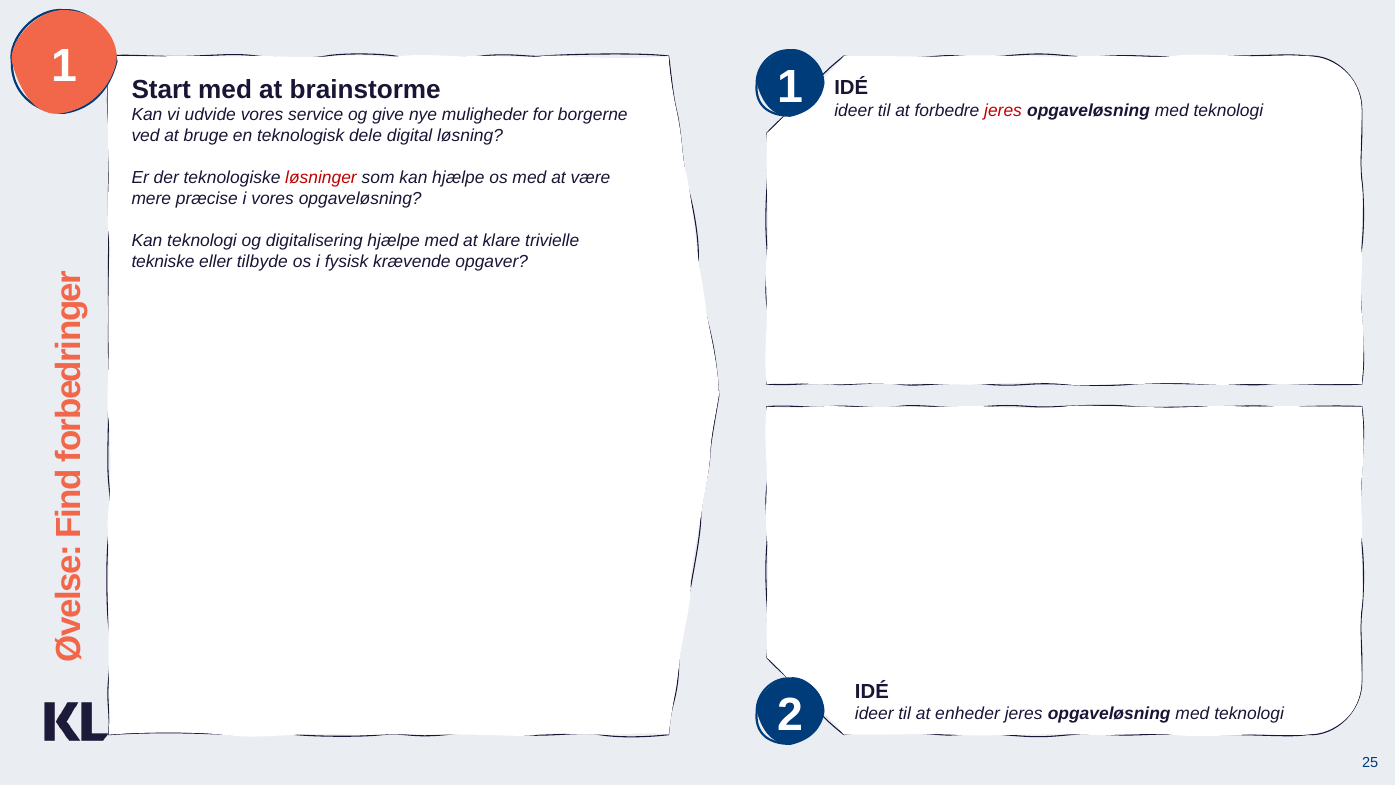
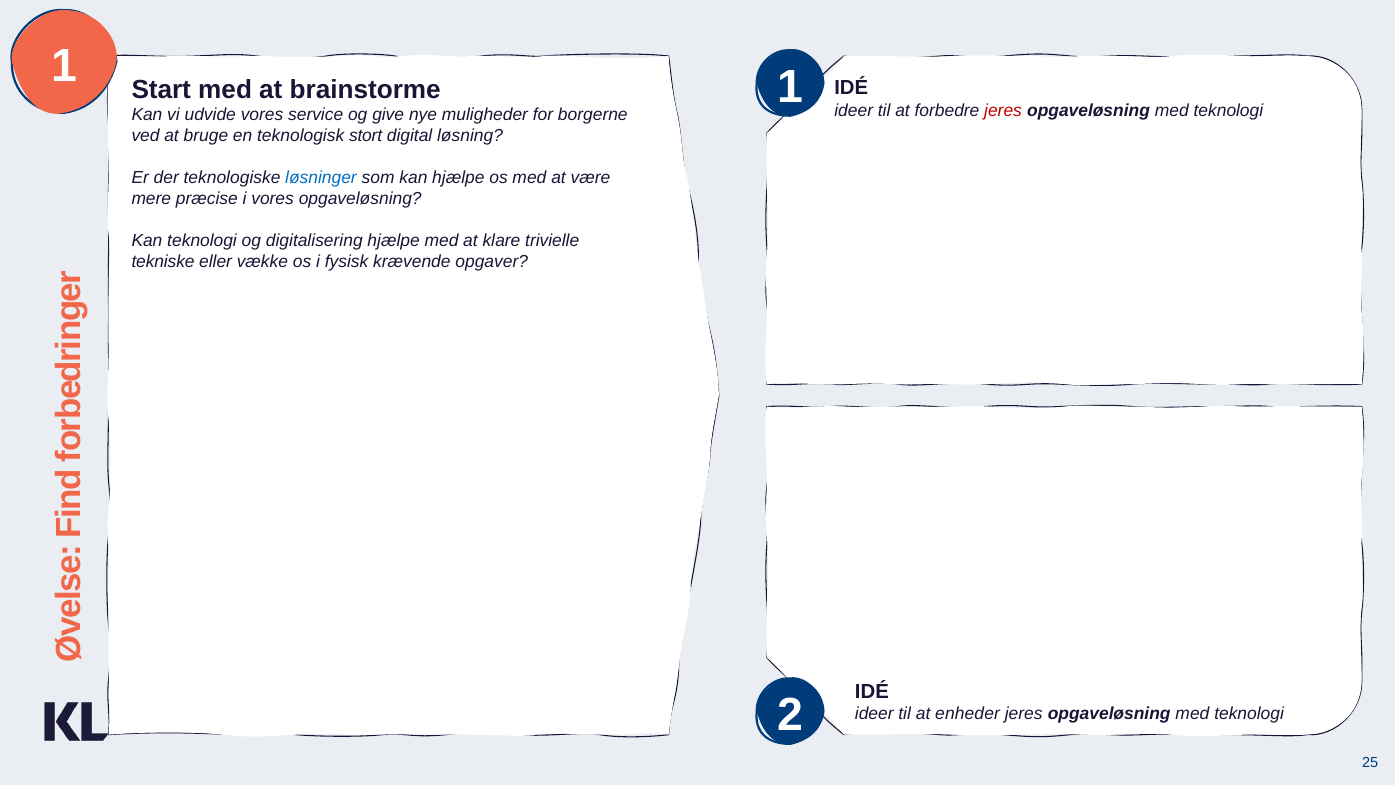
dele: dele -> stort
løsninger colour: red -> blue
tilbyde: tilbyde -> vække
